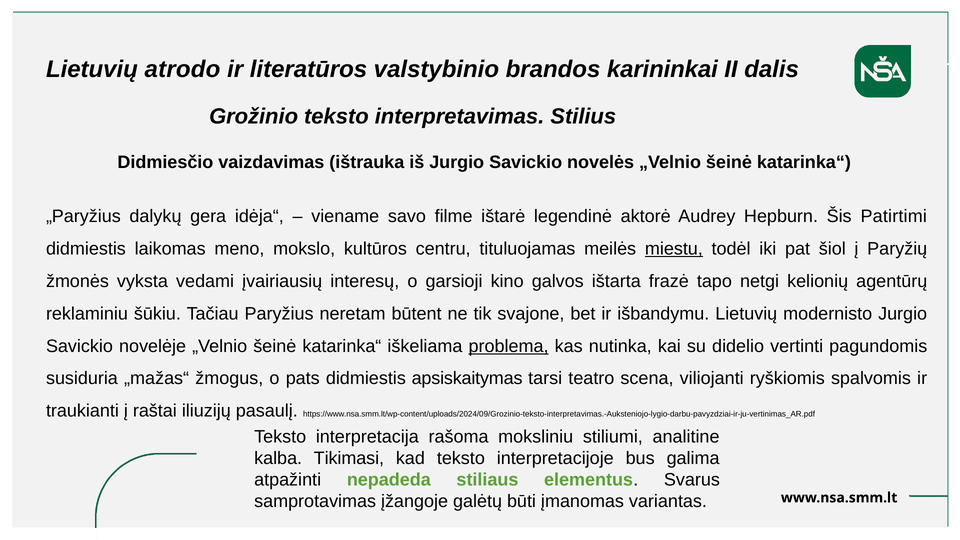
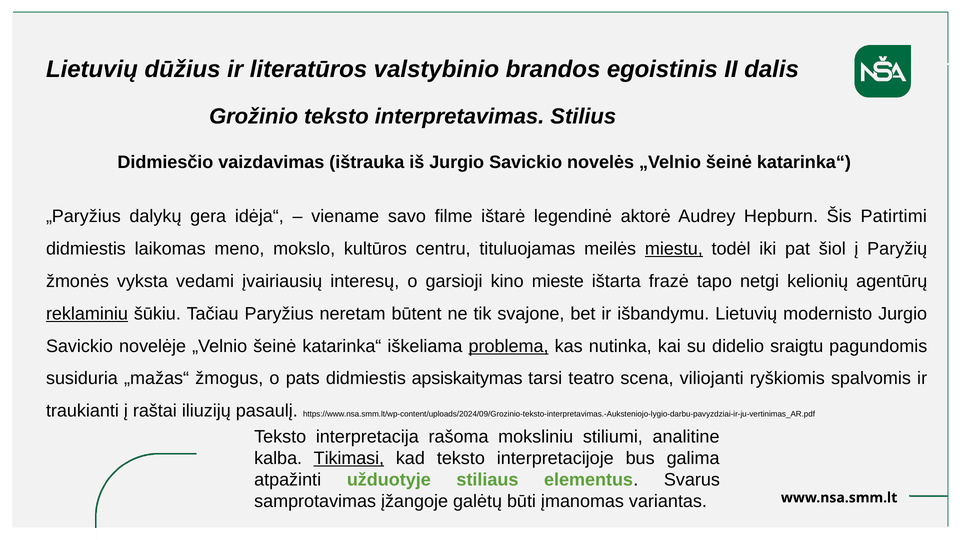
atrodo: atrodo -> dūžius
karininkai: karininkai -> egoistinis
galvos: galvos -> mieste
reklaminiu underline: none -> present
vertinti: vertinti -> sraigtu
Tikimasi underline: none -> present
nepadeda: nepadeda -> užduotyje
